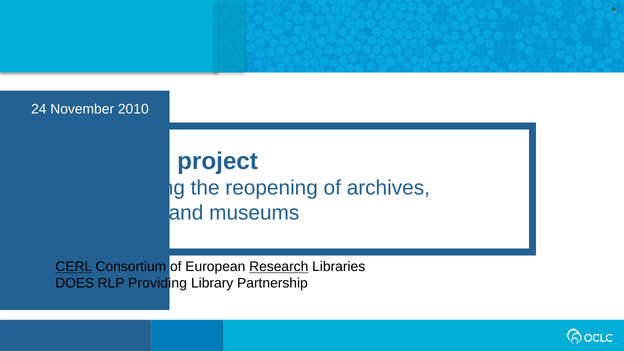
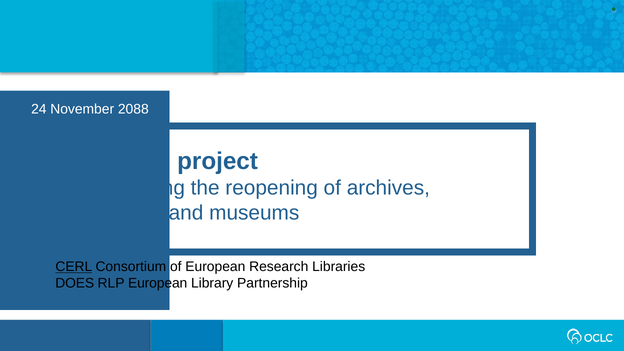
2010: 2010 -> 2088
Research underline: present -> none
RLP Providing: Providing -> European
